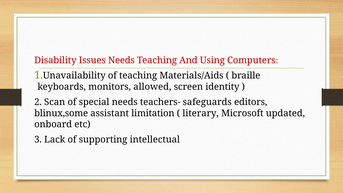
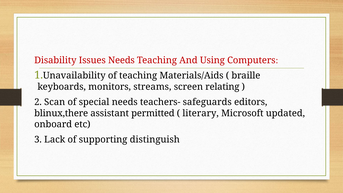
allowed: allowed -> streams
identity: identity -> relating
blinux,some: blinux,some -> blinux,there
limitation: limitation -> permitted
intellectual: intellectual -> distinguish
